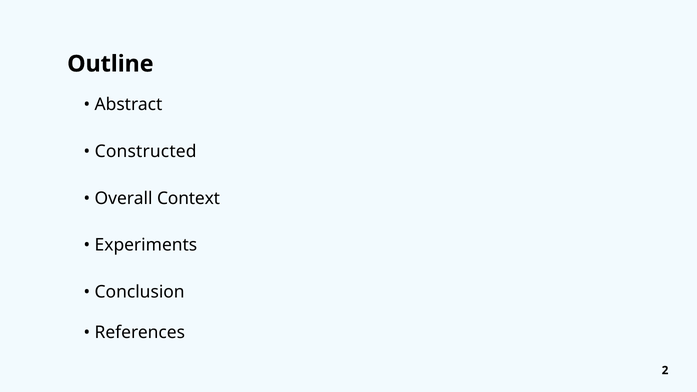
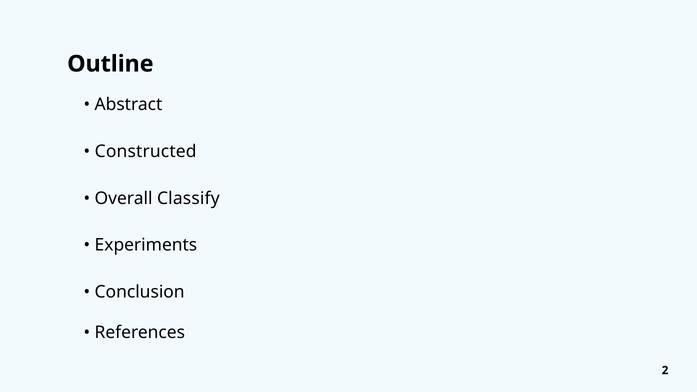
Context: Context -> Classify
